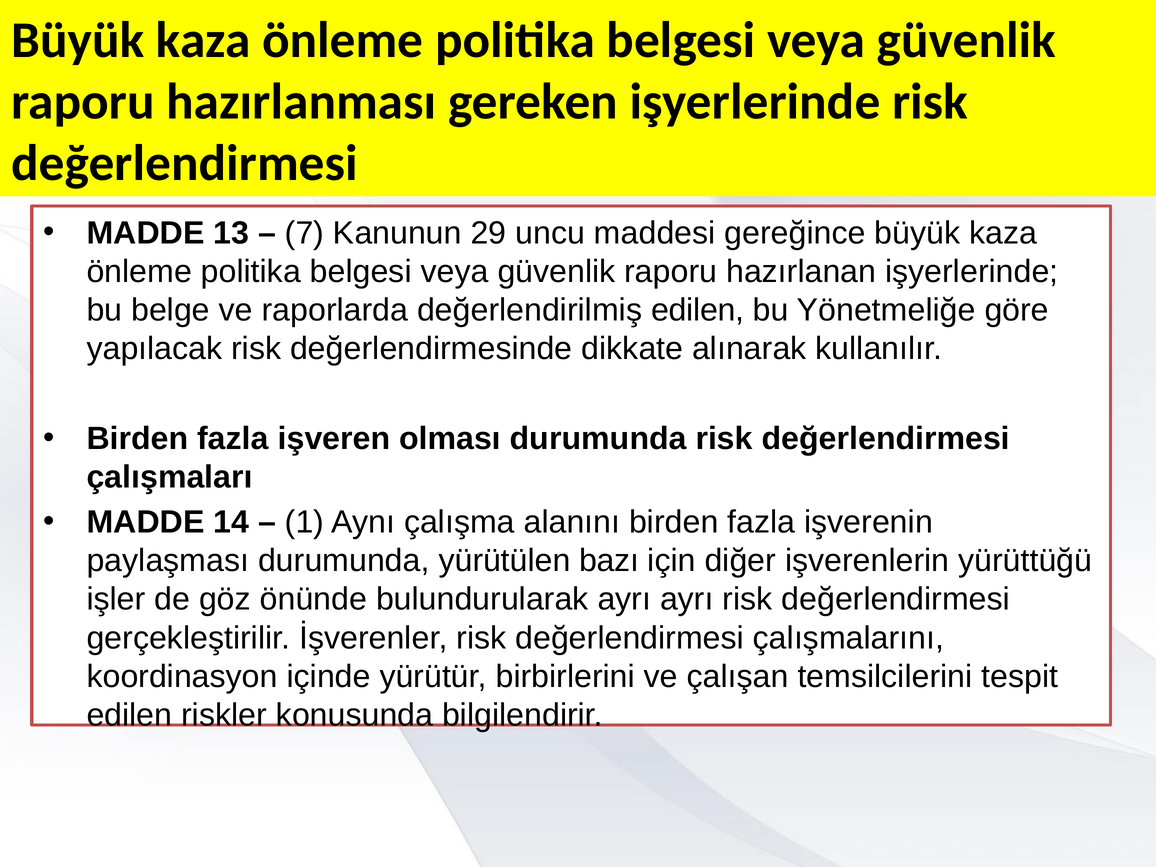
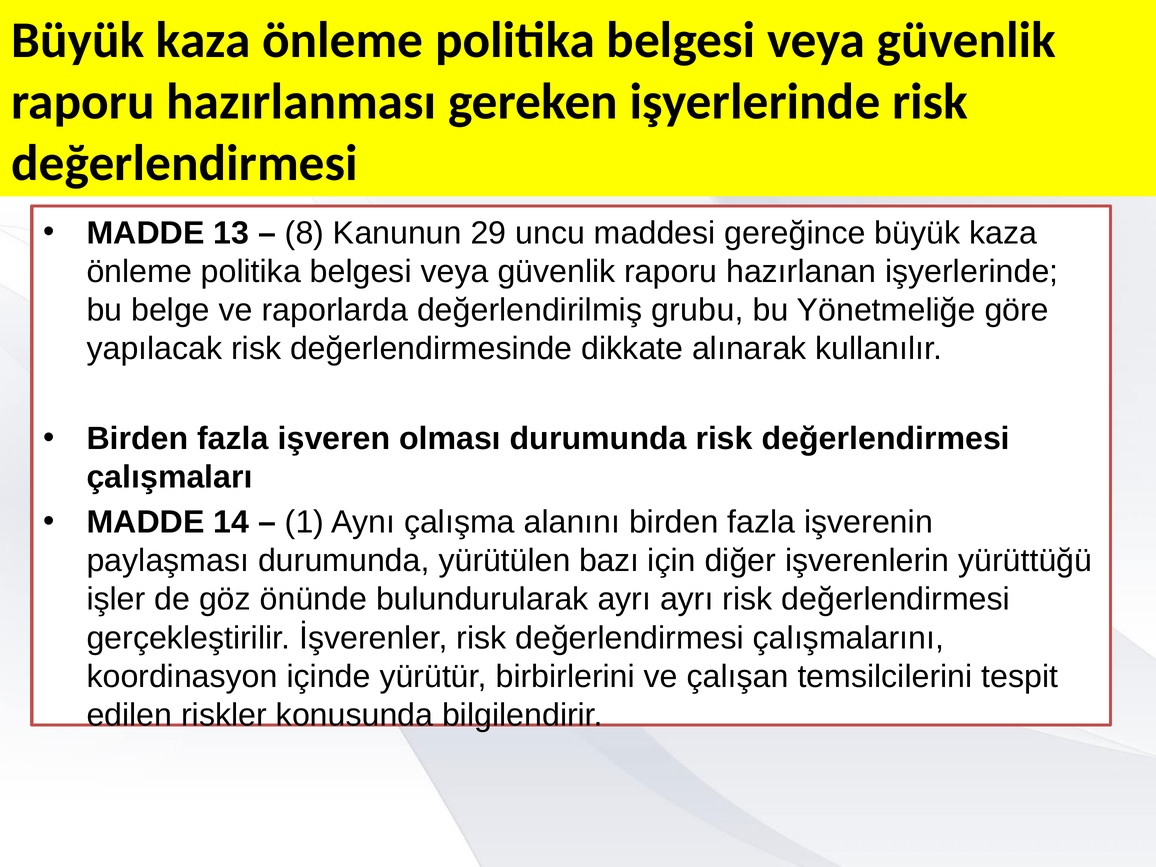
7: 7 -> 8
değerlendirilmiş edilen: edilen -> grubu
